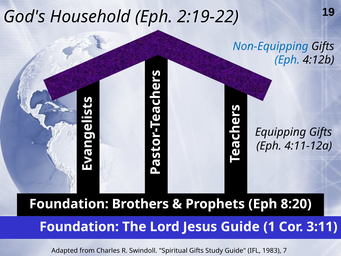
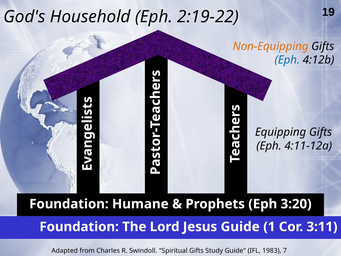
Non-Equipping colour: blue -> orange
Brothers: Brothers -> Humane
8:20: 8:20 -> 3:20
